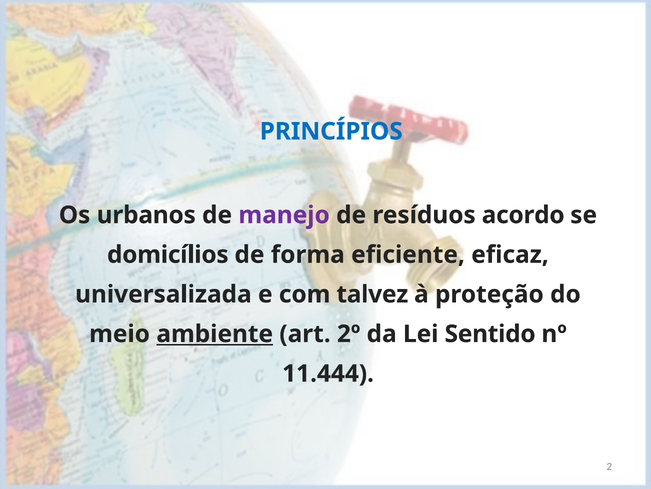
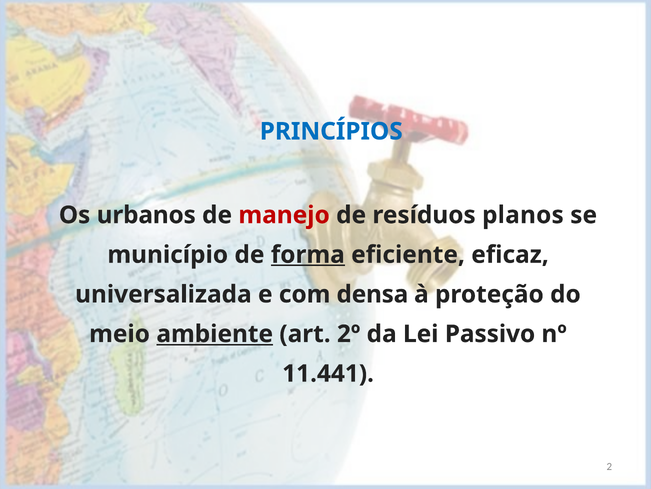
manejo colour: purple -> red
acordo: acordo -> planos
domicílios: domicílios -> município
forma underline: none -> present
talvez: talvez -> densa
Sentido: Sentido -> Passivo
11.444: 11.444 -> 11.441
